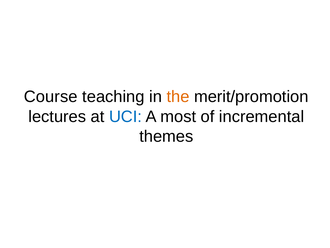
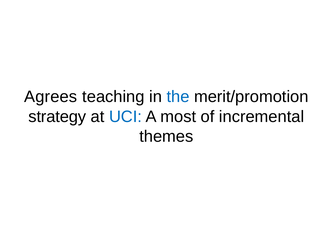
Course: Course -> Agrees
the colour: orange -> blue
lectures: lectures -> strategy
